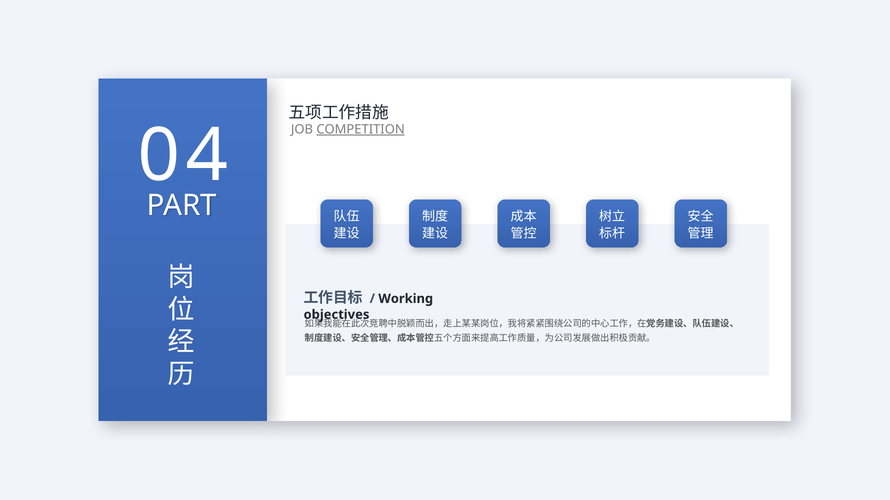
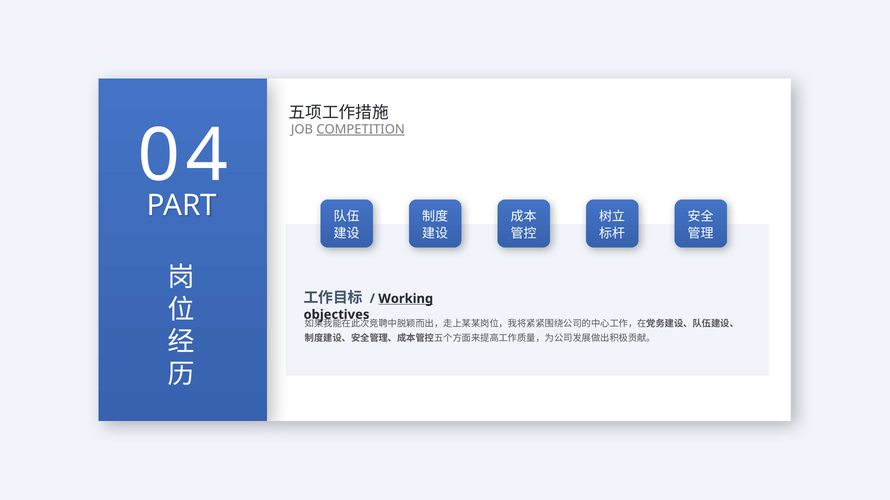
Working underline: none -> present
